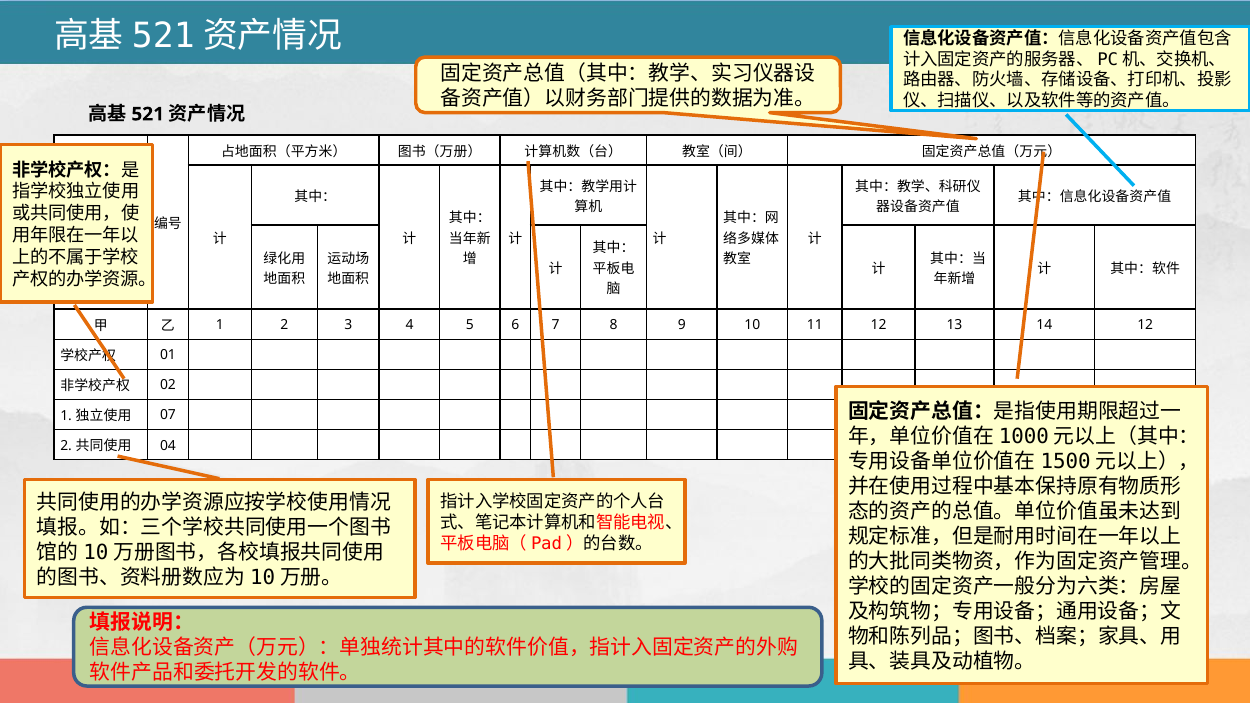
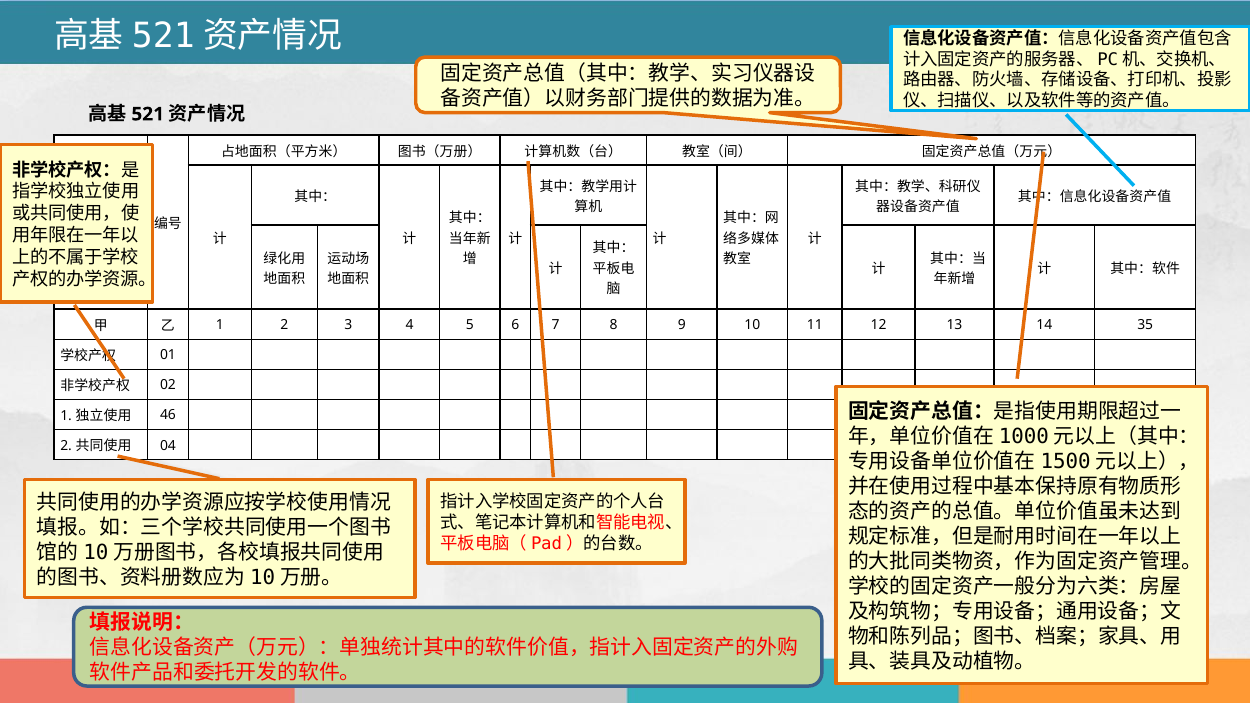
14 12: 12 -> 35
07: 07 -> 46
